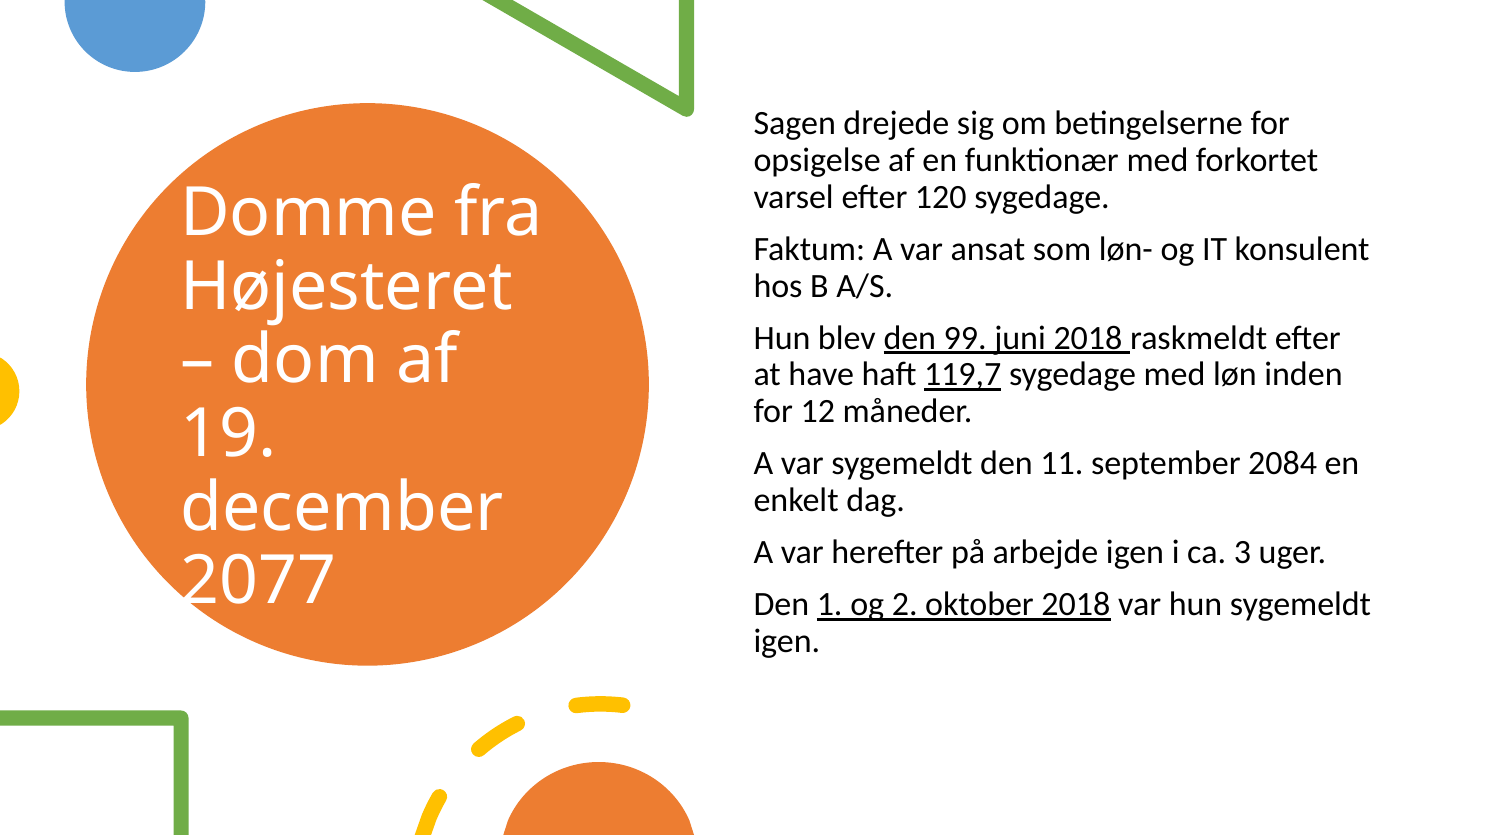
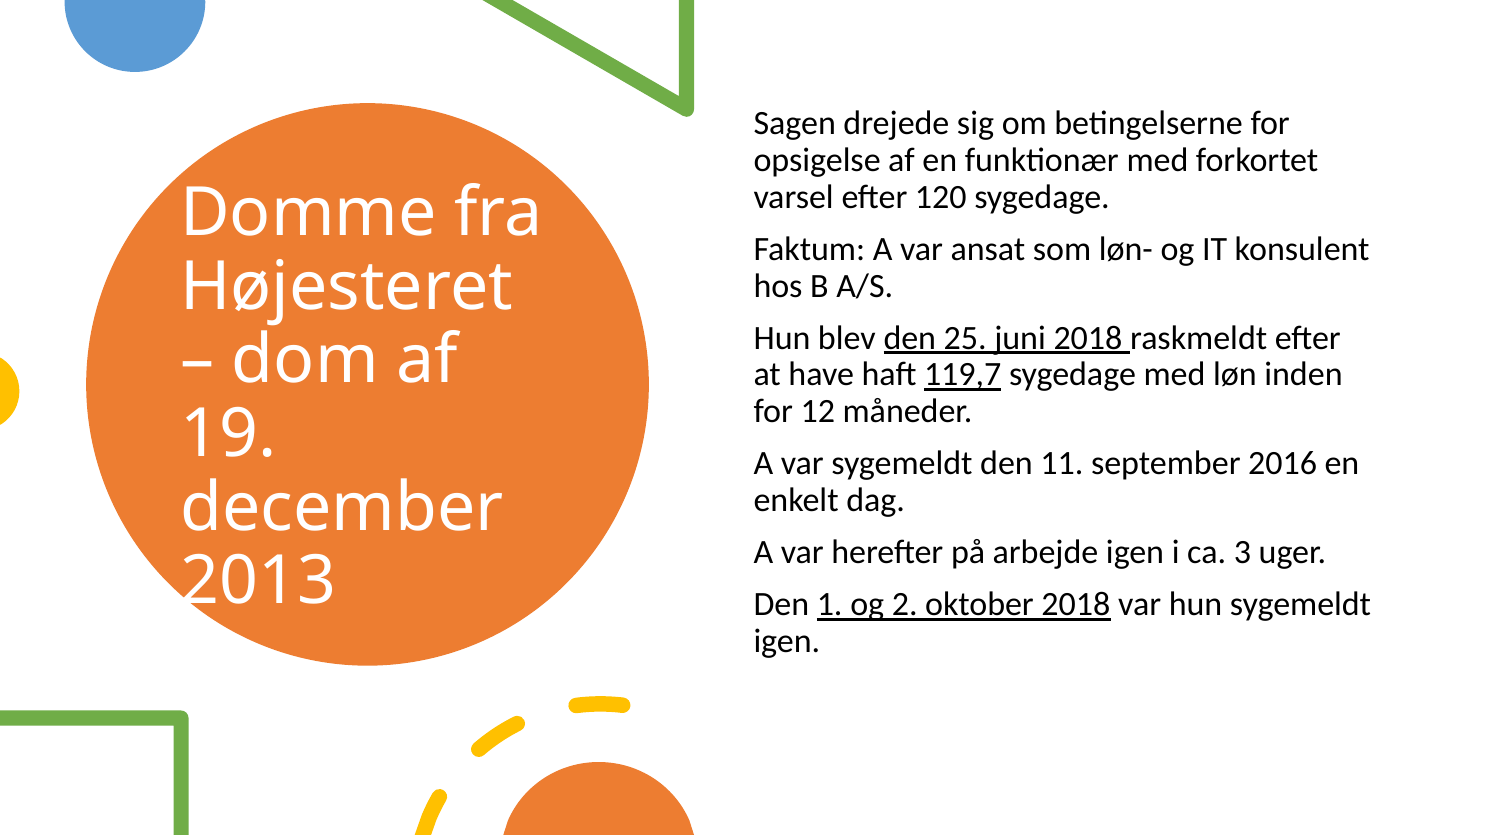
99: 99 -> 25
2084: 2084 -> 2016
2077: 2077 -> 2013
